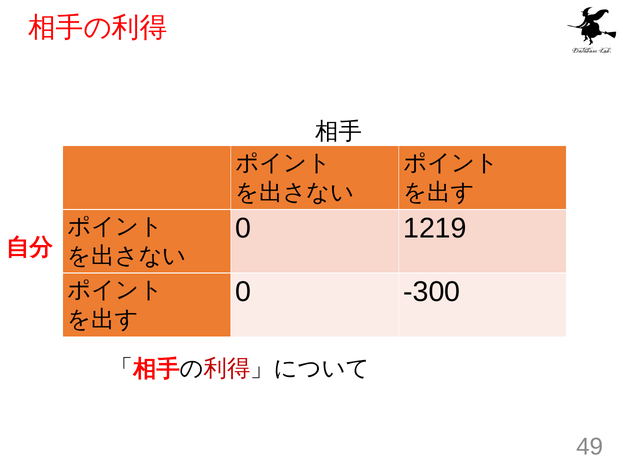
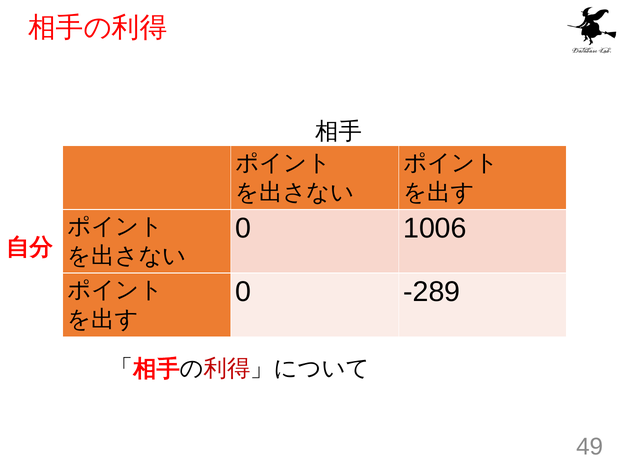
1219: 1219 -> 1006
-300: -300 -> -289
